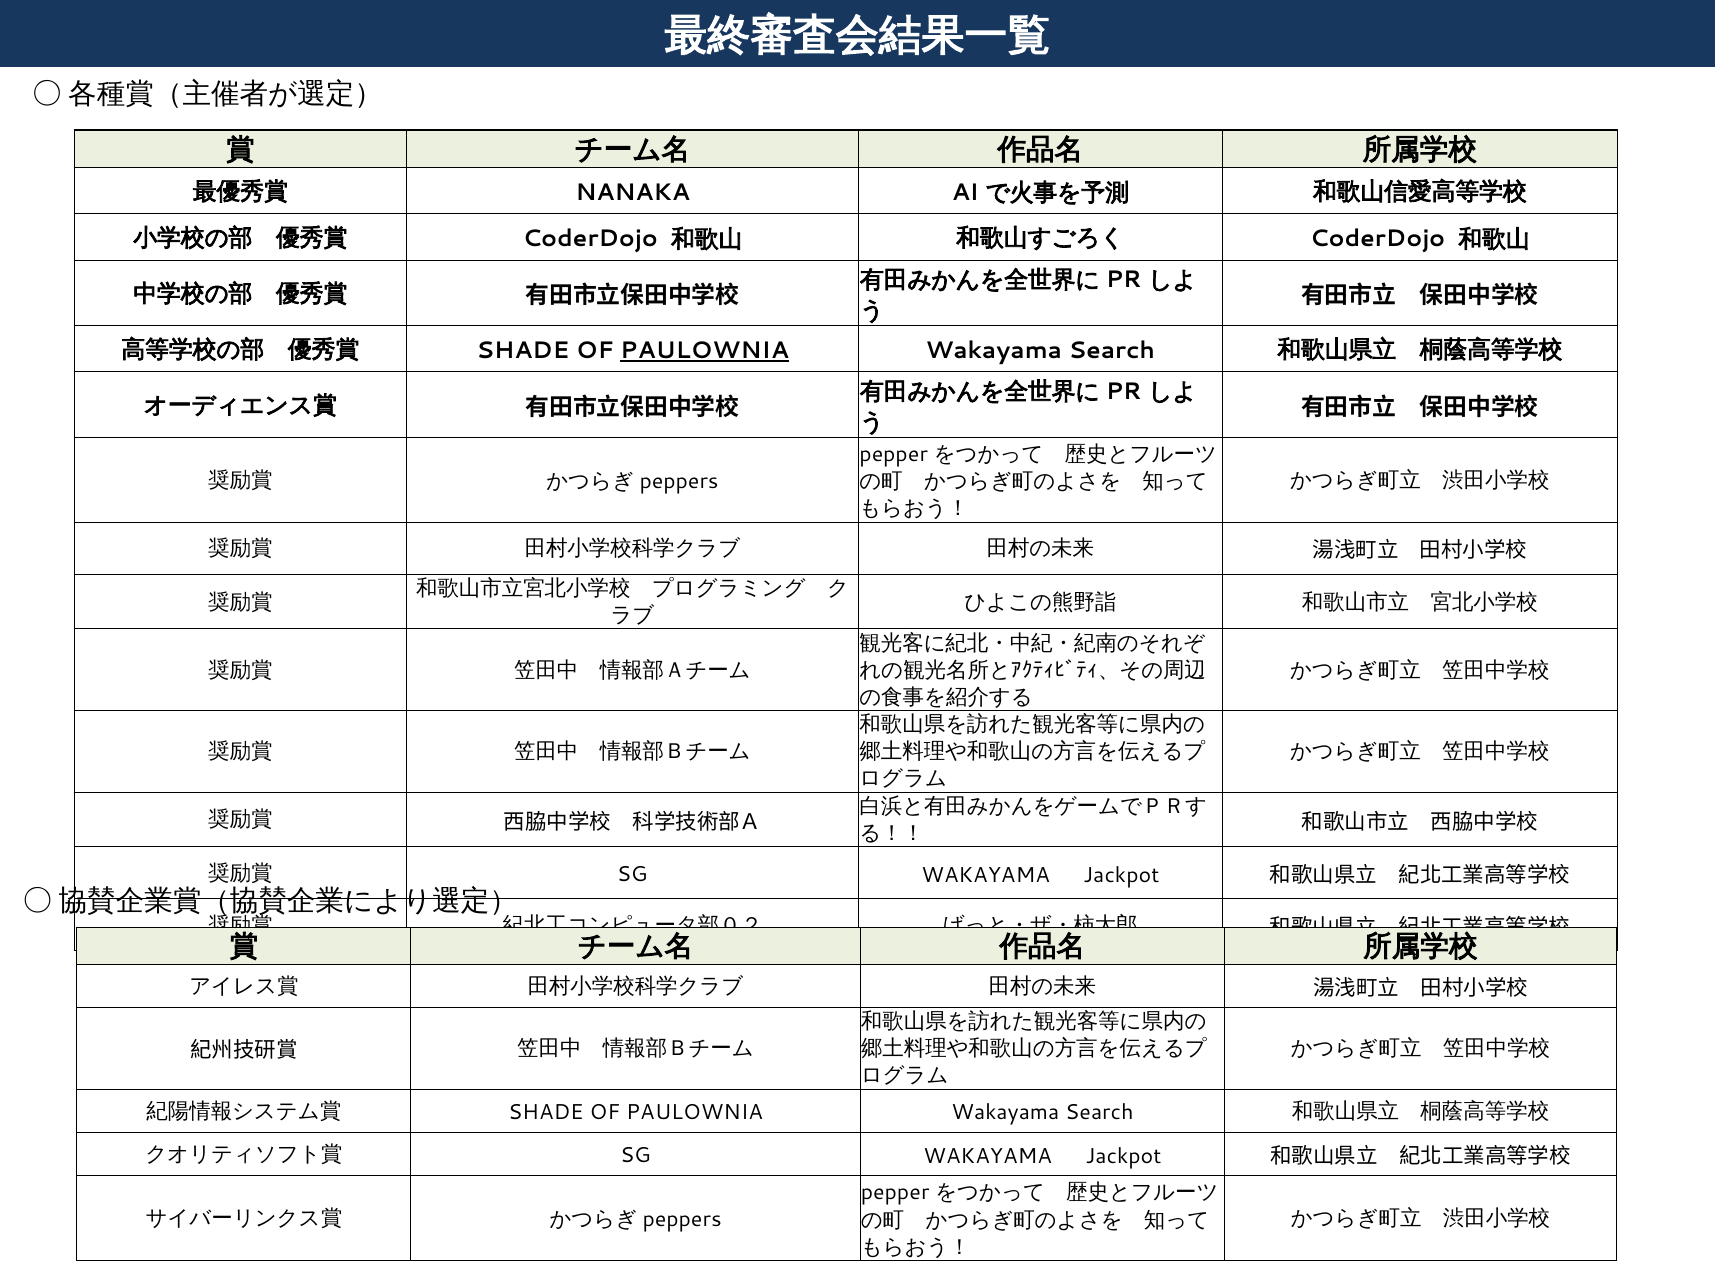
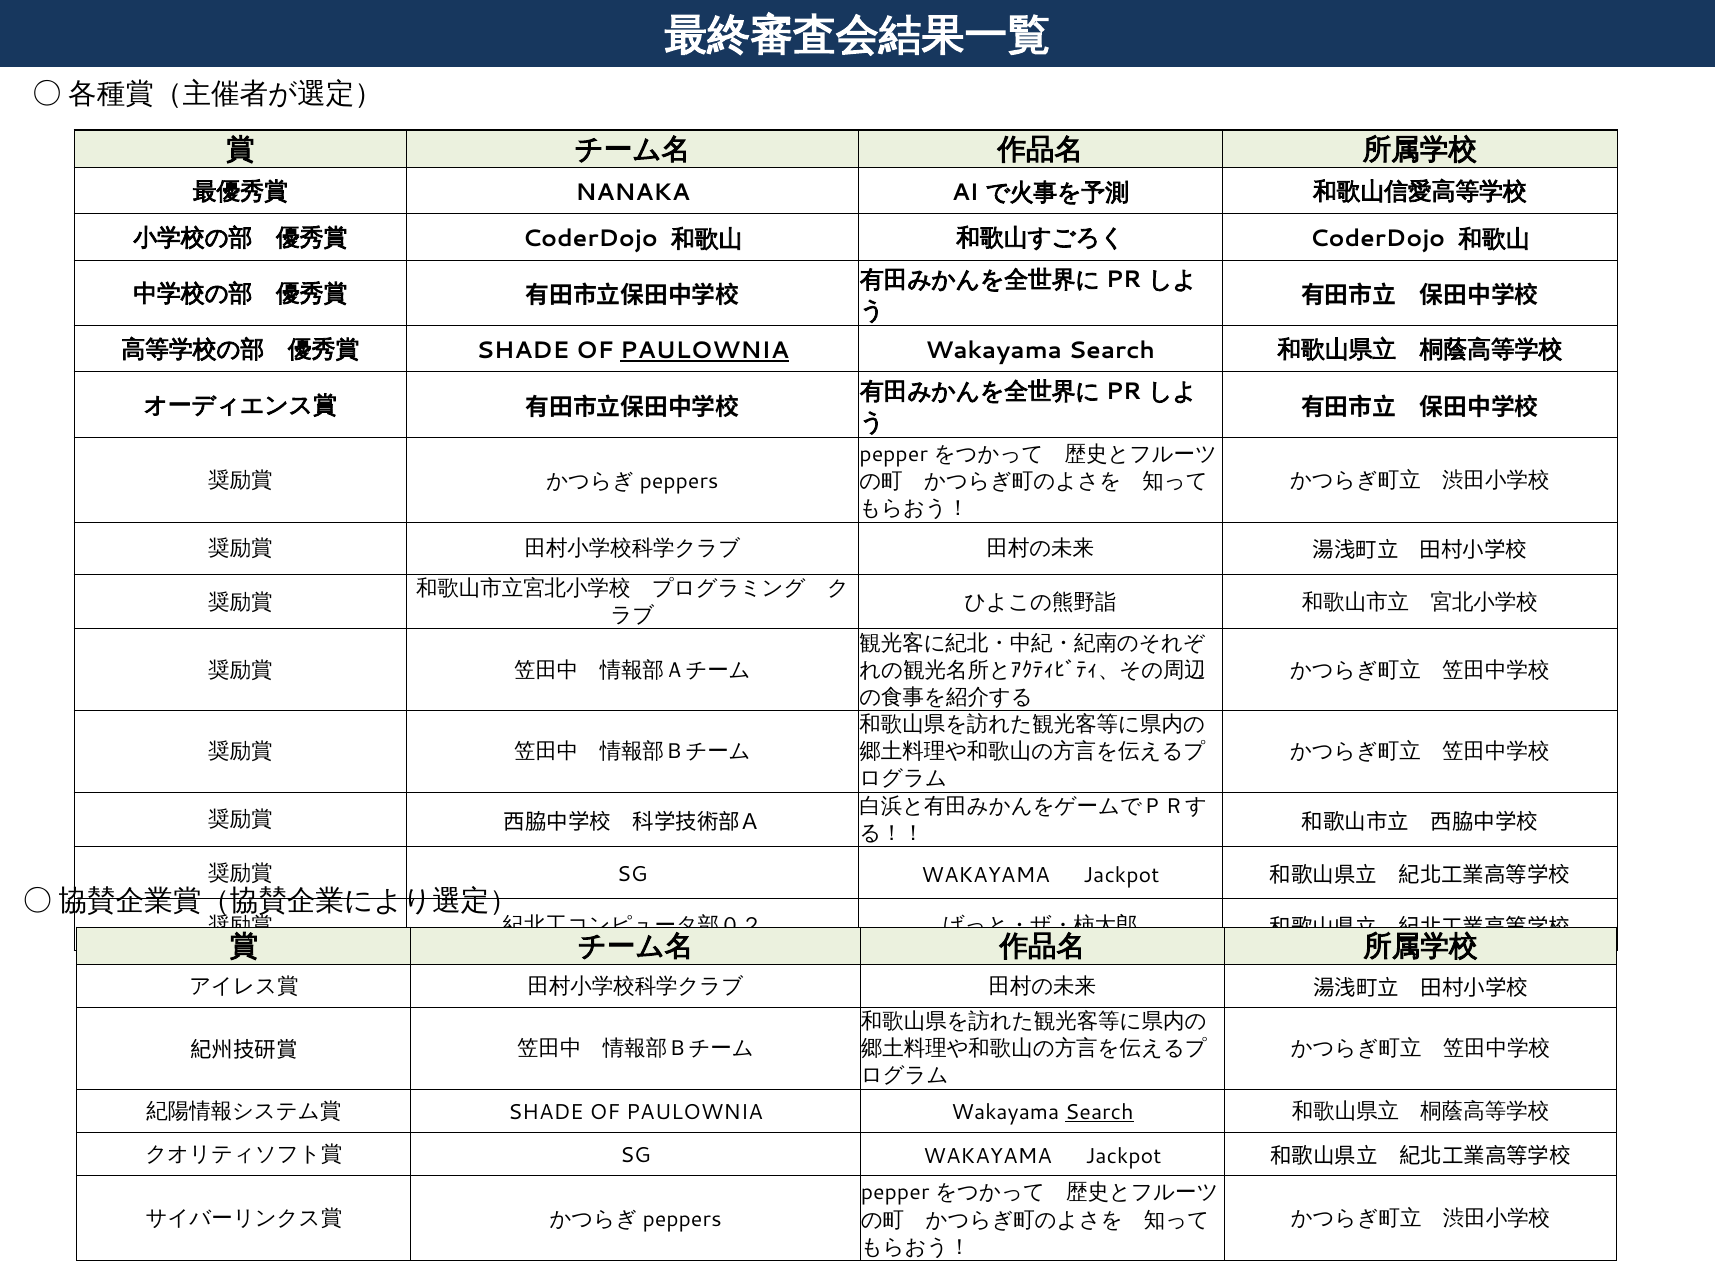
Search at (1099, 1112) underline: none -> present
